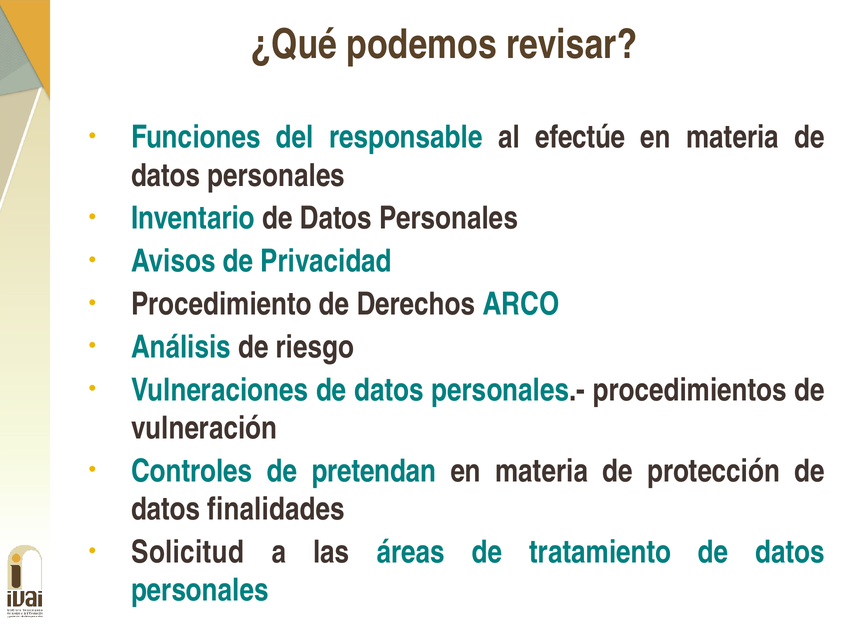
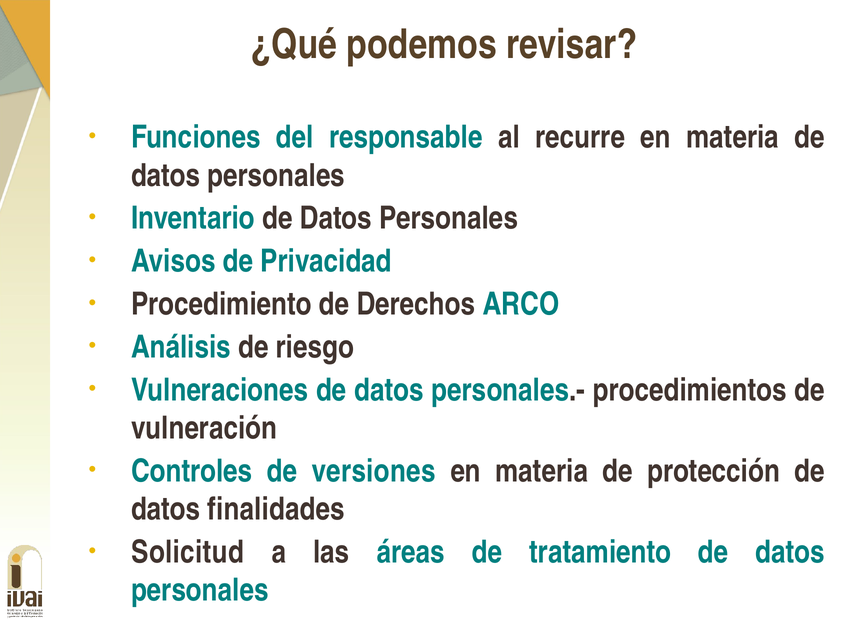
efectúe: efectúe -> recurre
pretendan: pretendan -> versiones
